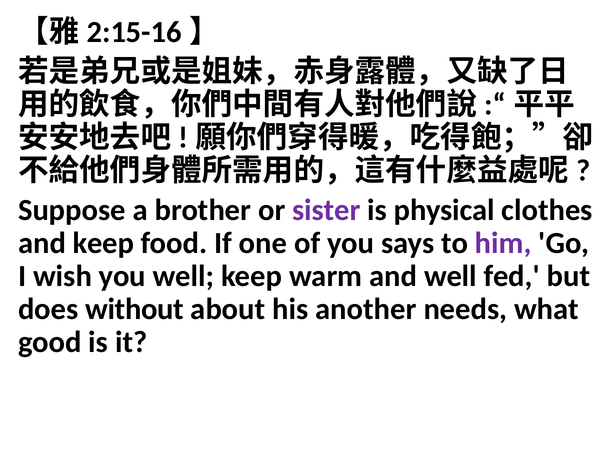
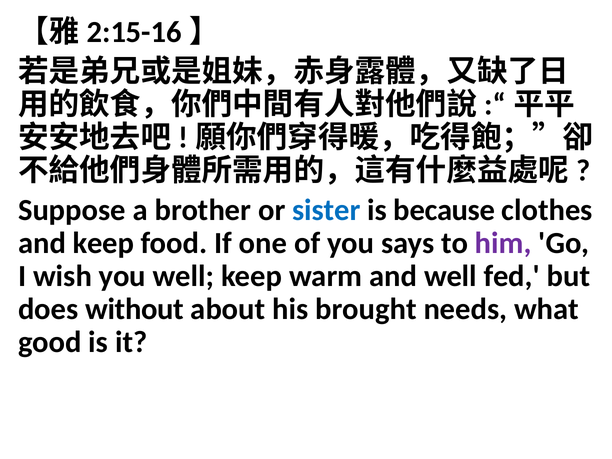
sister colour: purple -> blue
physical: physical -> because
another: another -> brought
